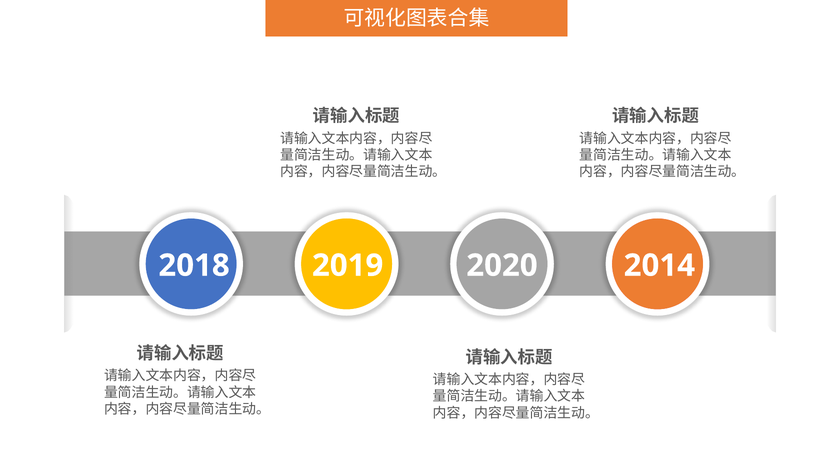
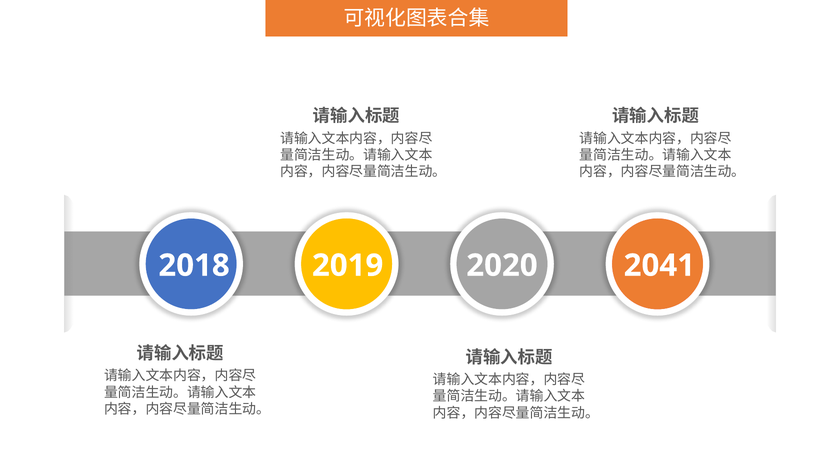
2014: 2014 -> 2041
